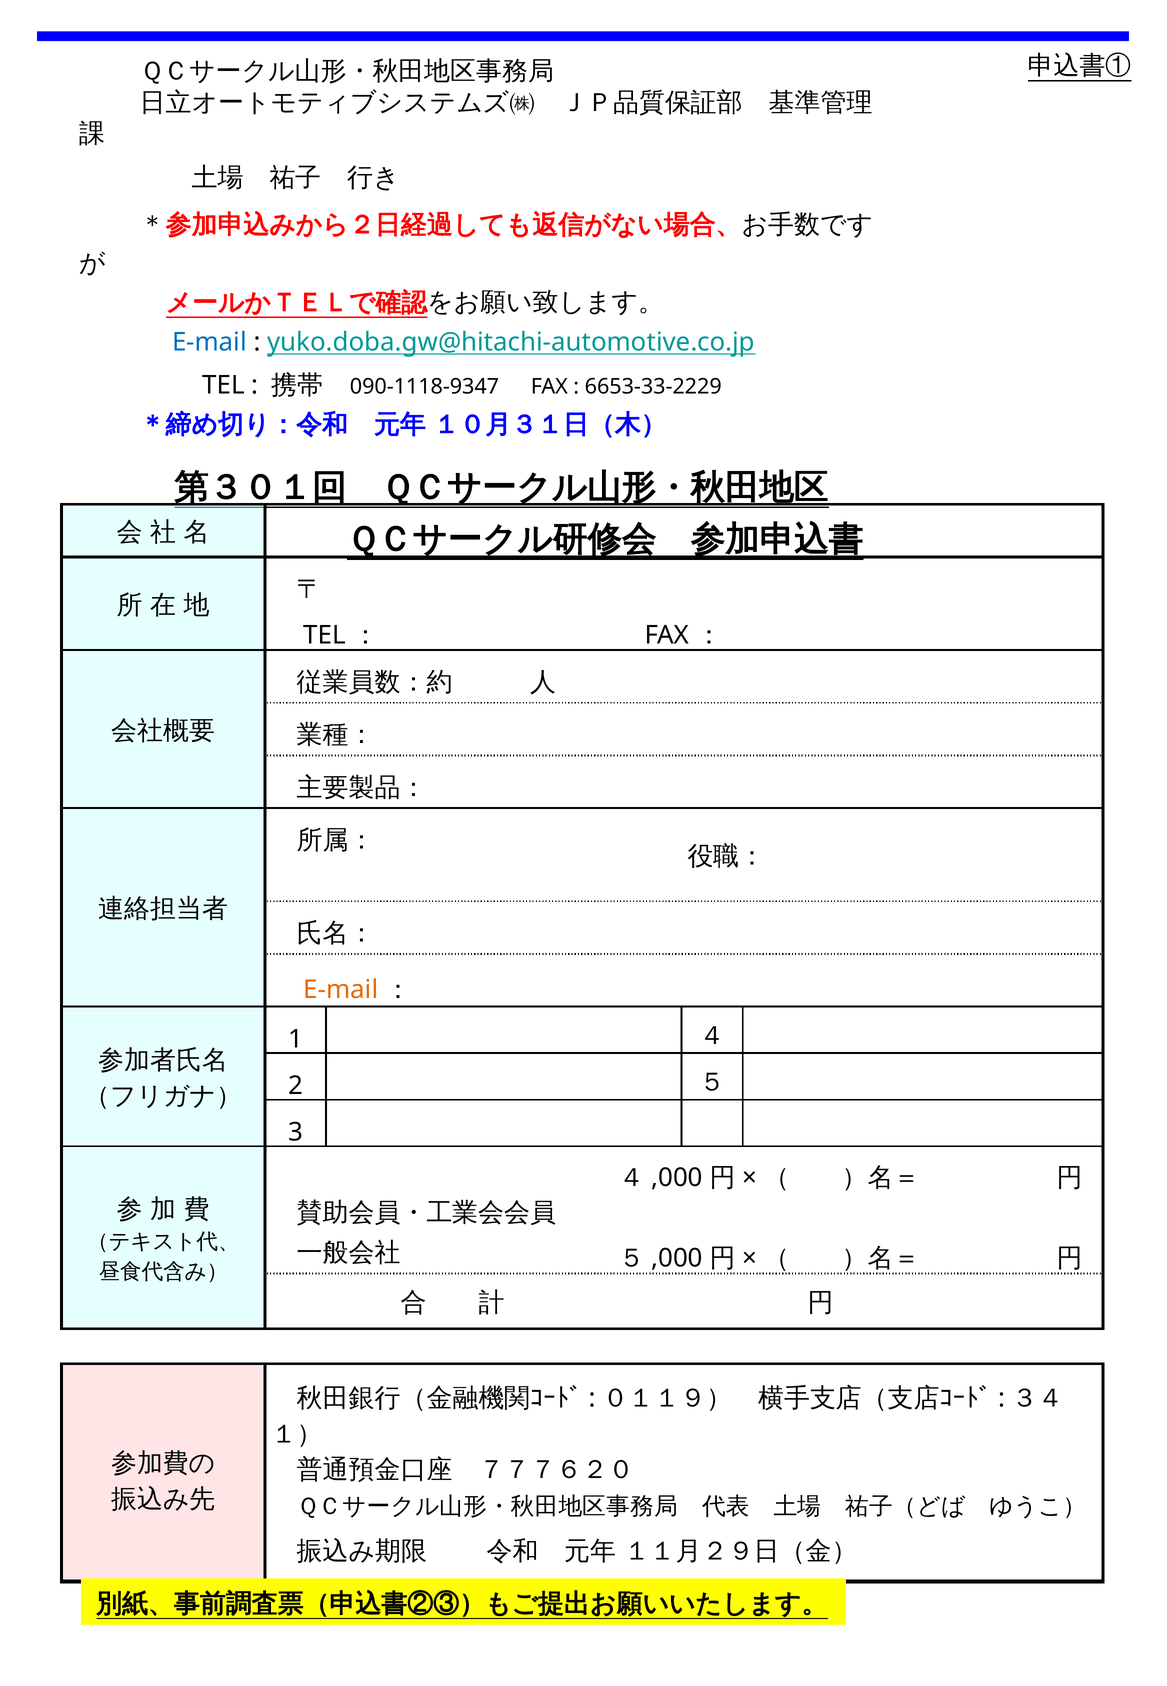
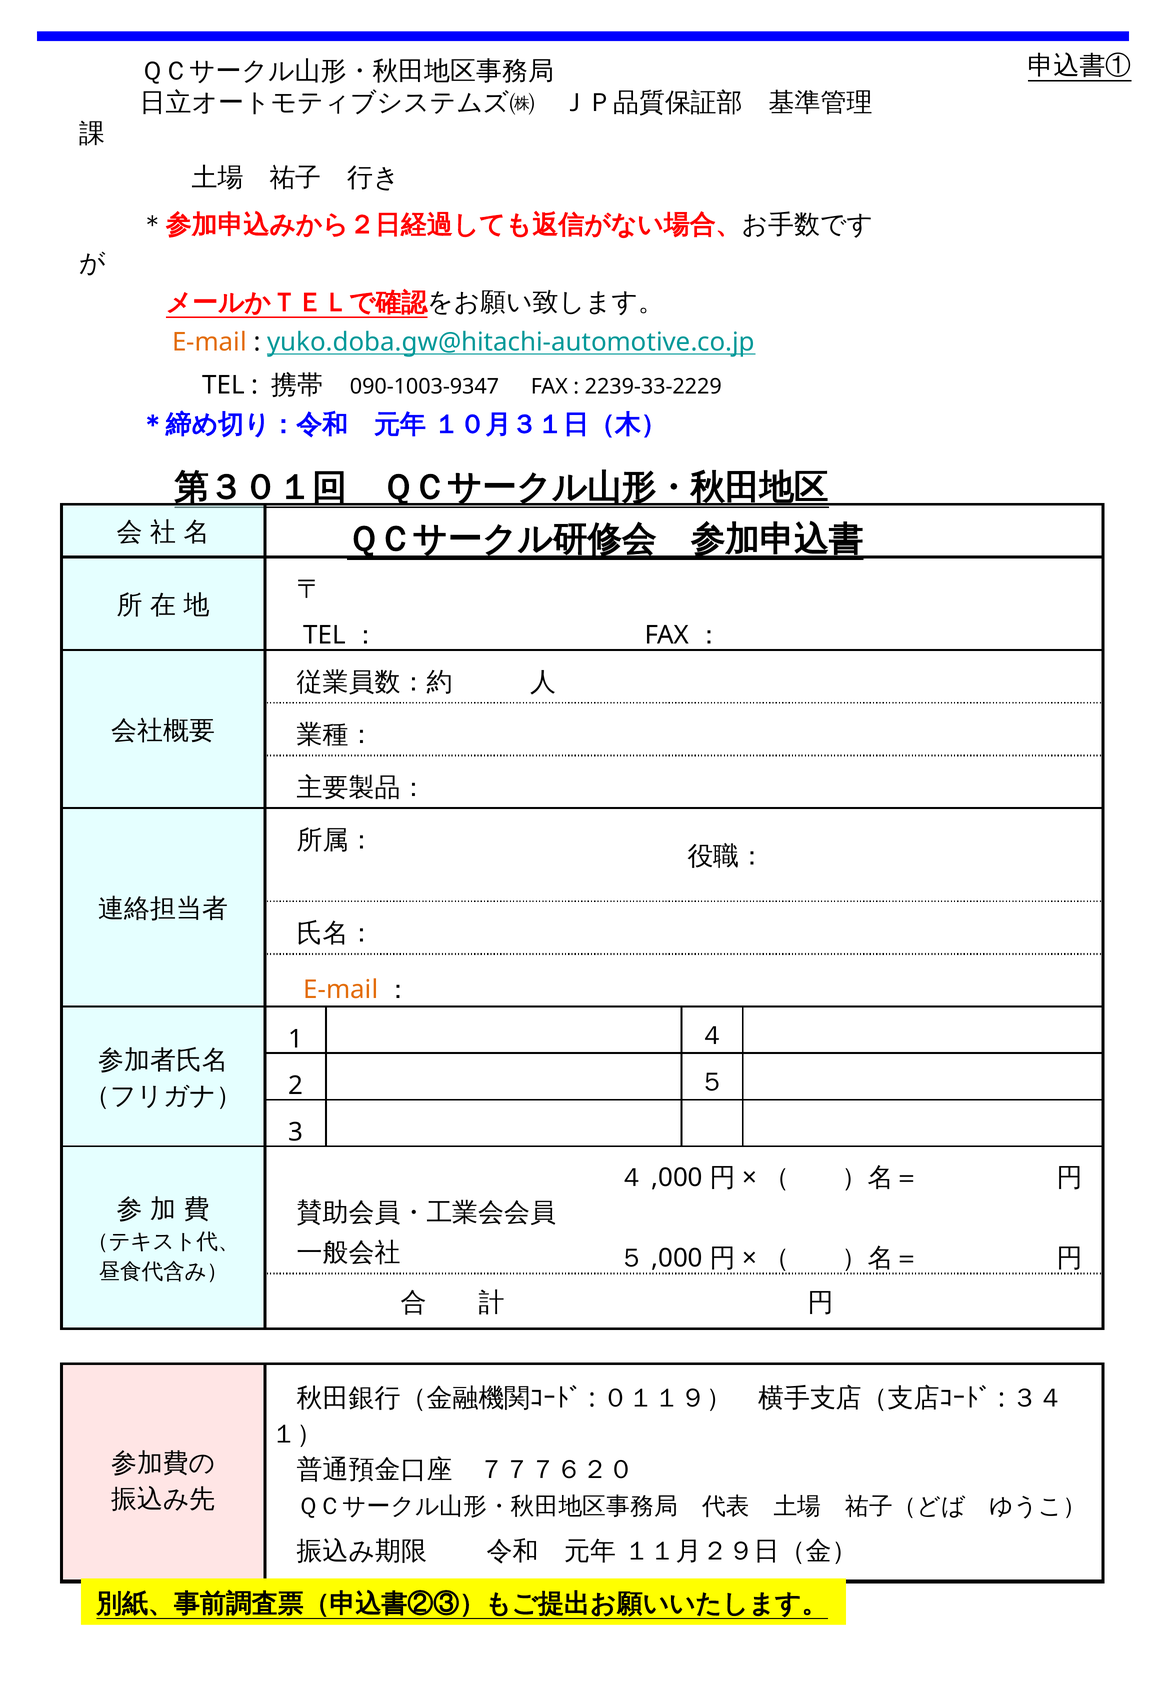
E-mail at (209, 342) colour: blue -> orange
090-1118-9347: 090-1118-9347 -> 090-1003-9347
6653-33-2229: 6653-33-2229 -> 2239-33-2229
